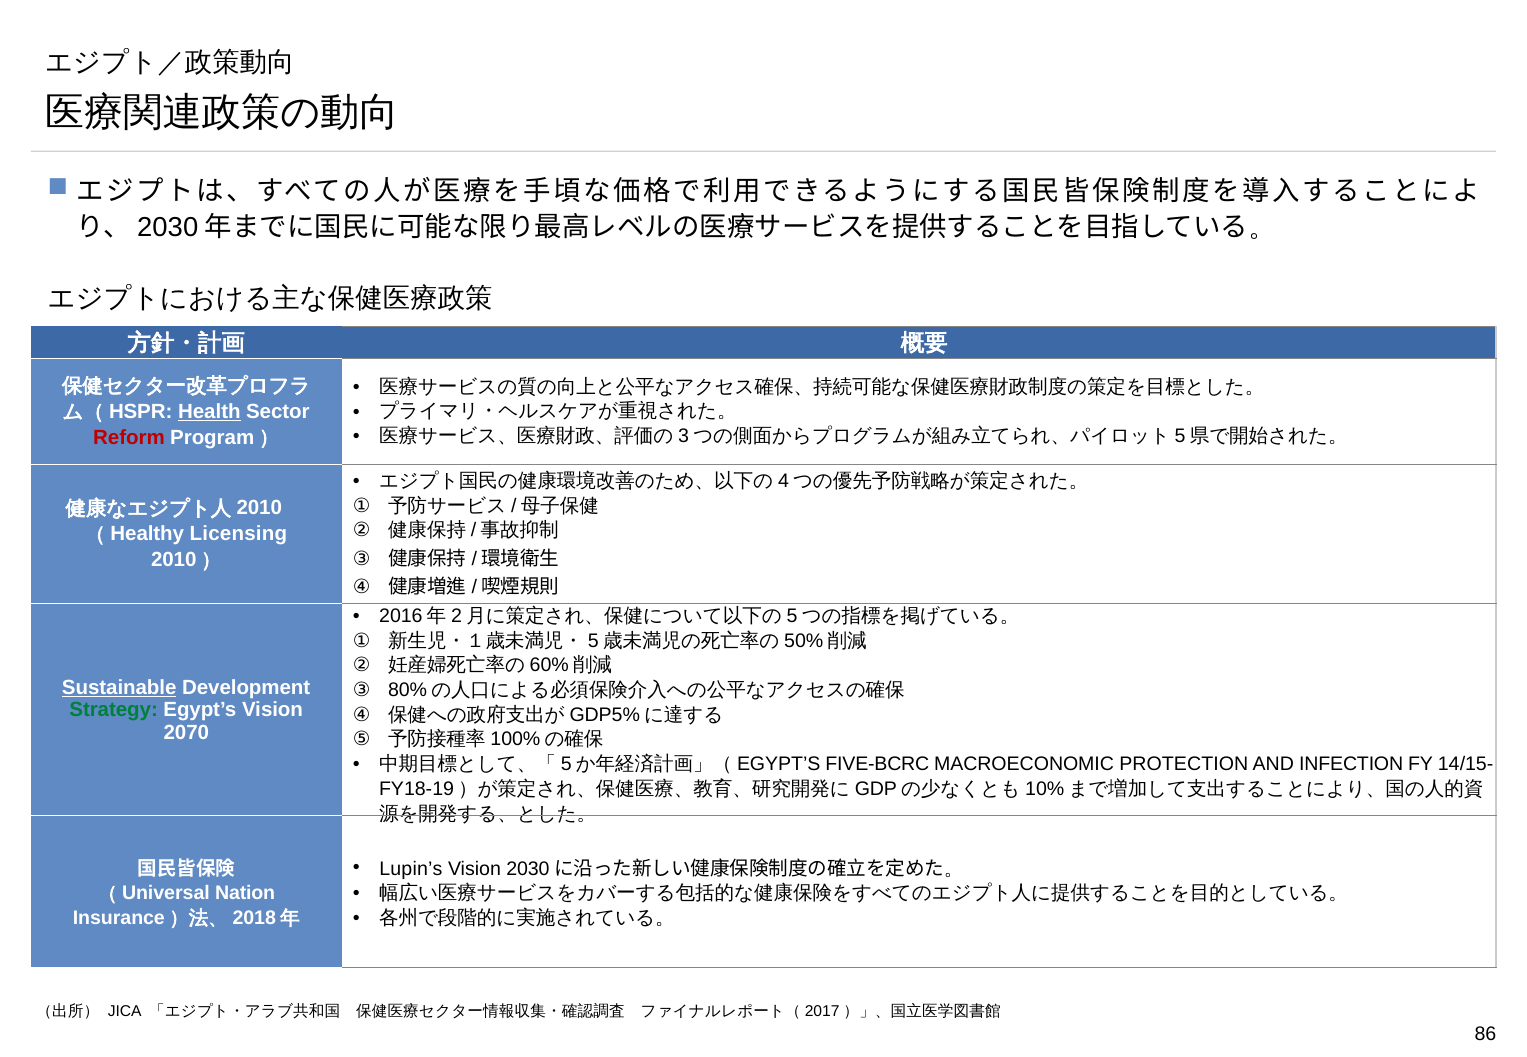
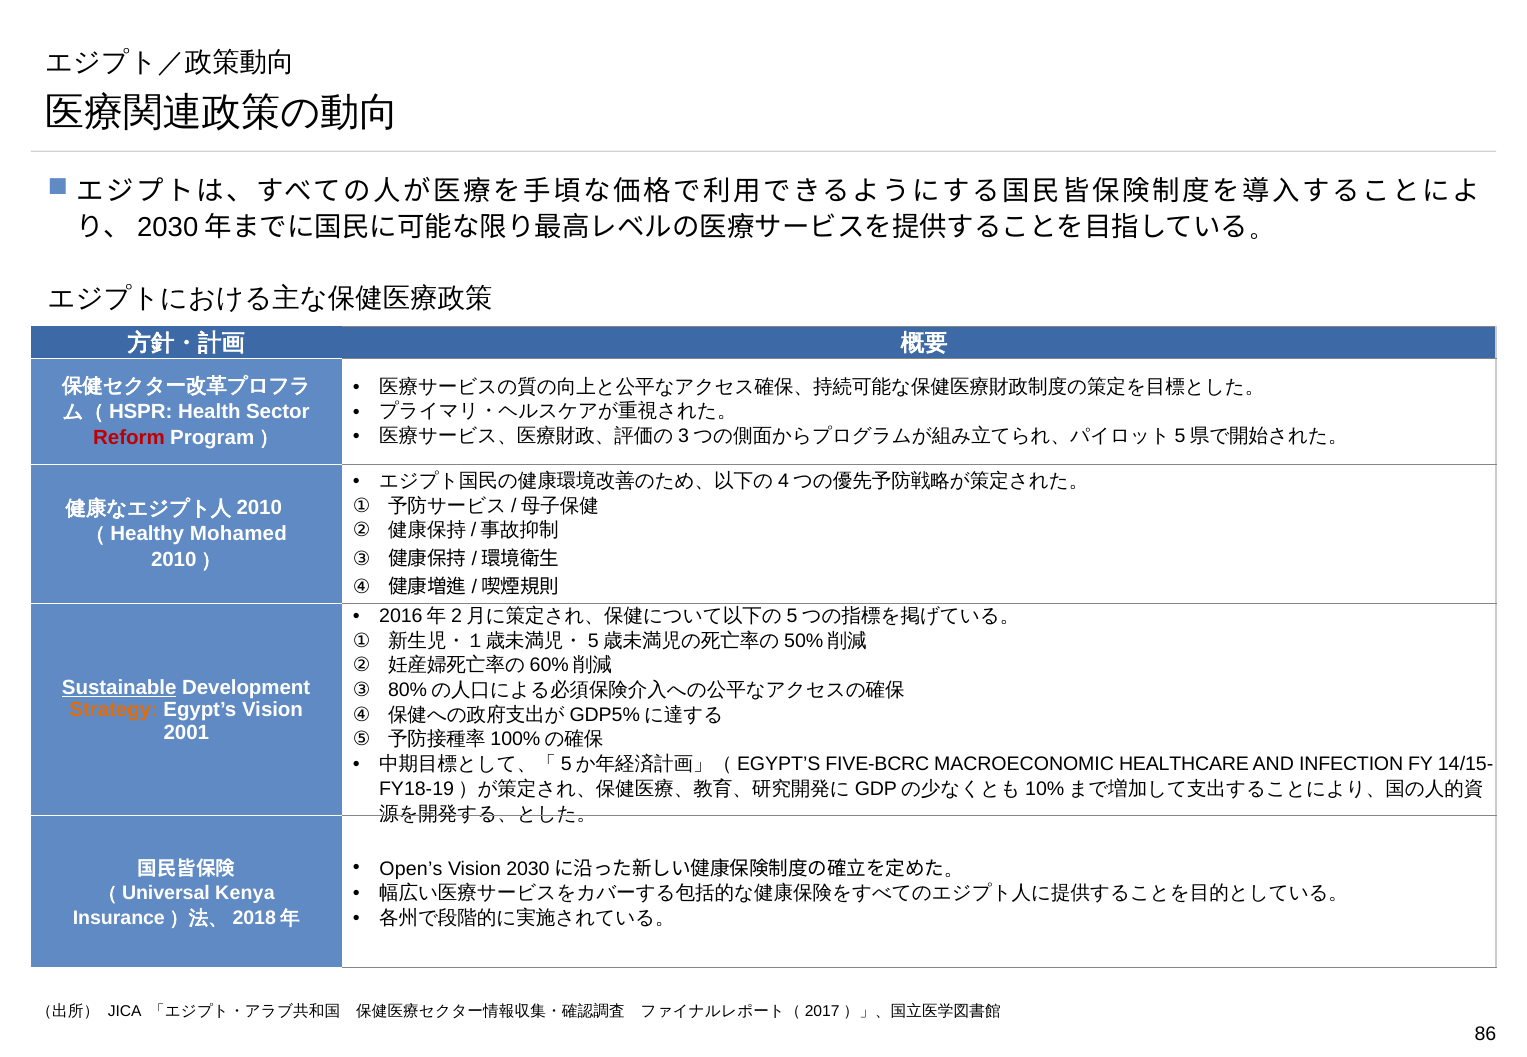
Health underline: present -> none
Licensing: Licensing -> Mohamed
Strategy colour: green -> orange
2070: 2070 -> 2001
PROTECTION: PROTECTION -> HEALTHCARE
Lupin’s: Lupin’s -> Open’s
Nation: Nation -> Kenya
